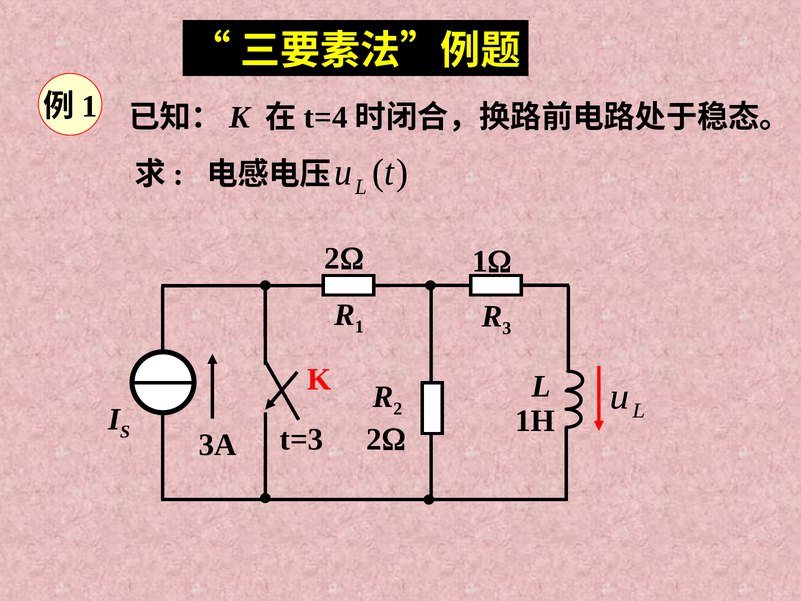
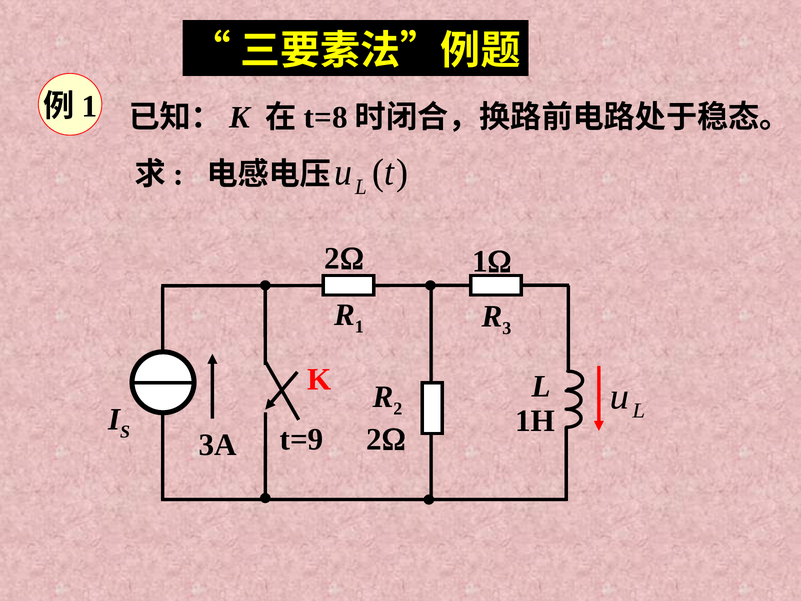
t=4: t=4 -> t=8
t=3: t=3 -> t=9
